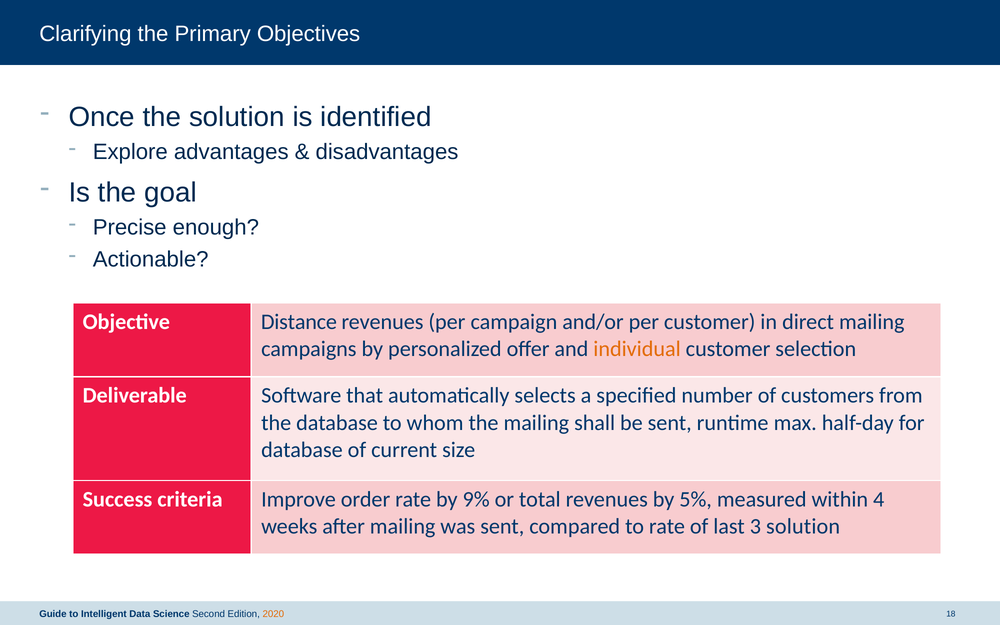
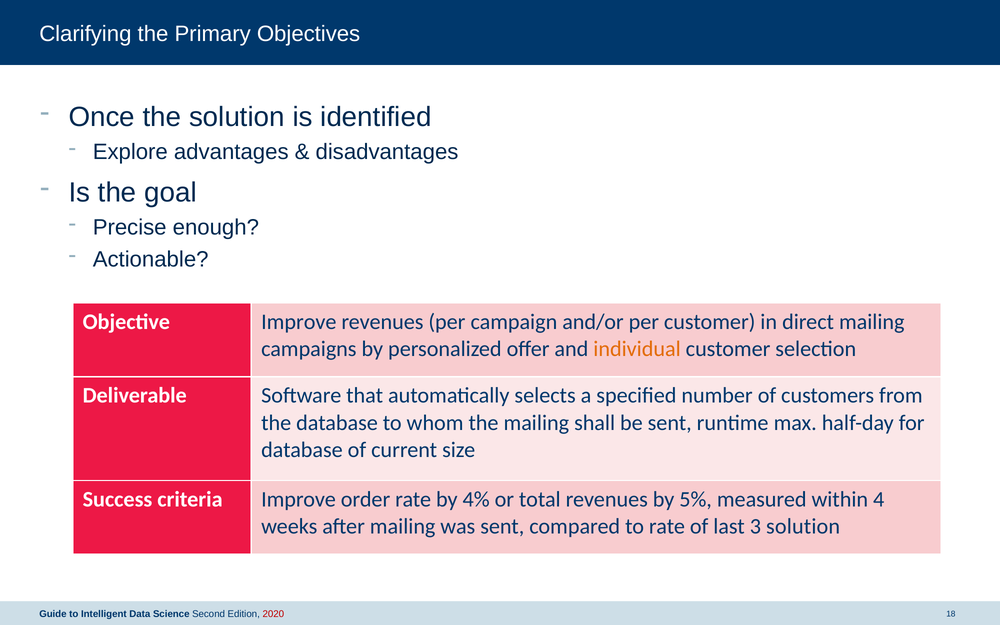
Objective Distance: Distance -> Improve
9%: 9% -> 4%
2020 colour: orange -> red
